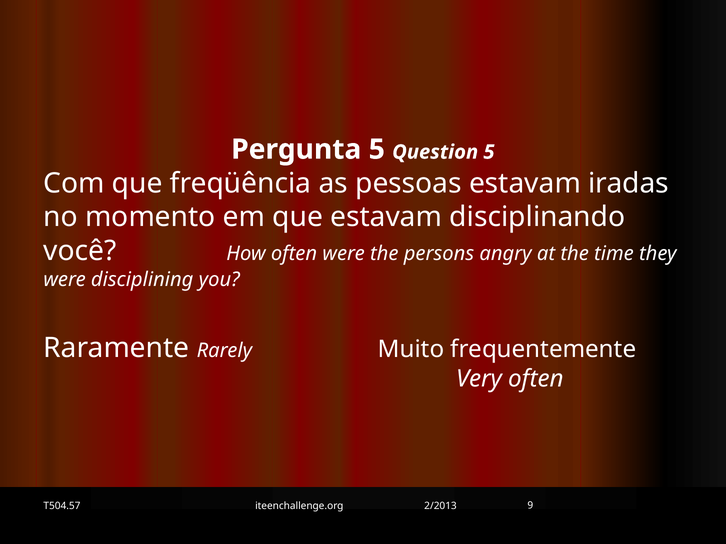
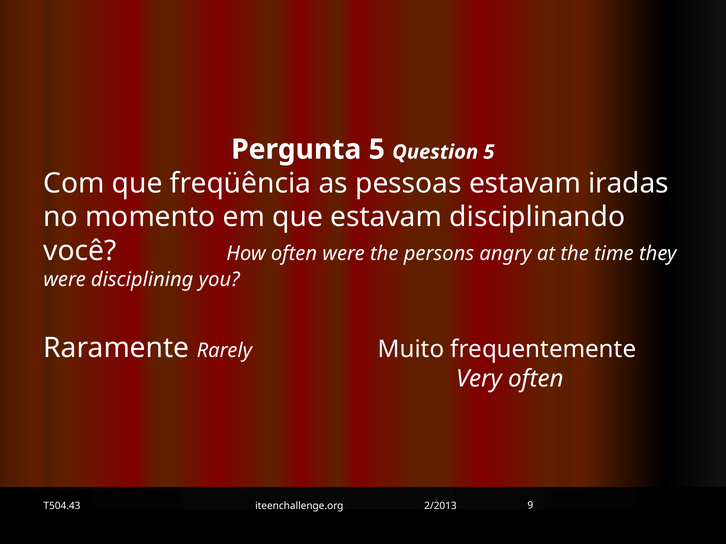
T504.57: T504.57 -> T504.43
